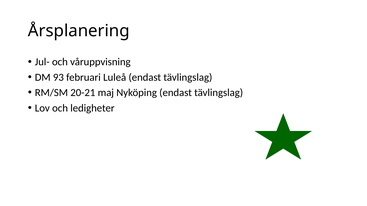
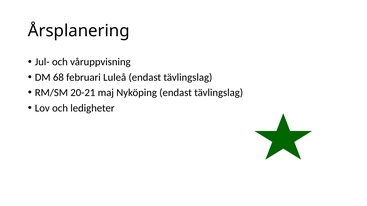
93: 93 -> 68
